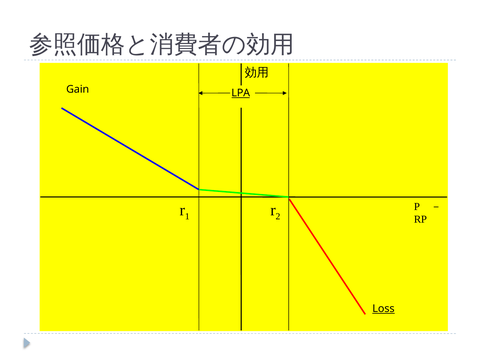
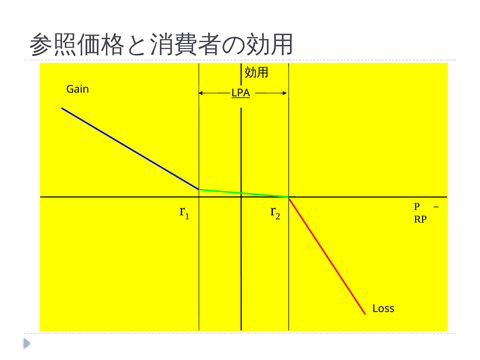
Loss underline: present -> none
